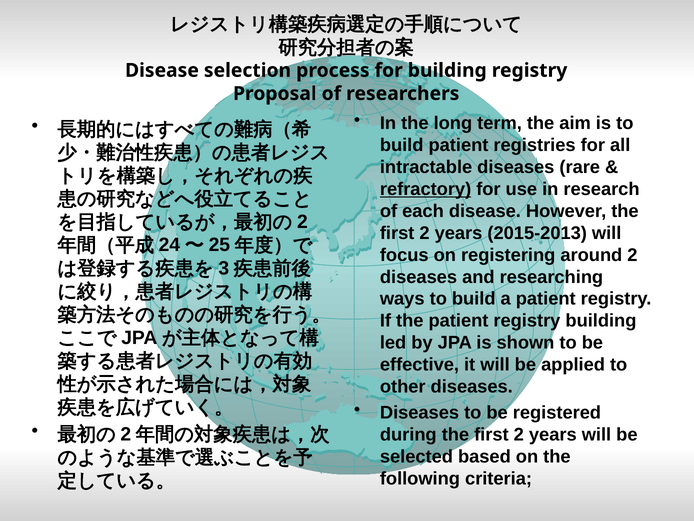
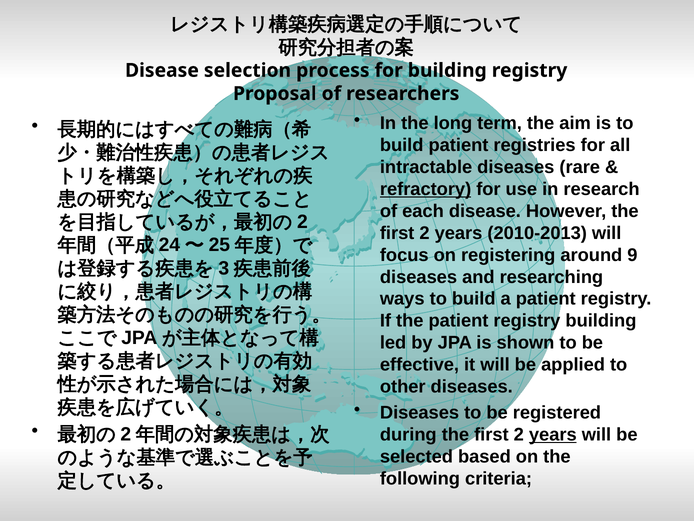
2015-2013: 2015-2013 -> 2010-2013
around 2: 2 -> 9
years at (553, 434) underline: none -> present
